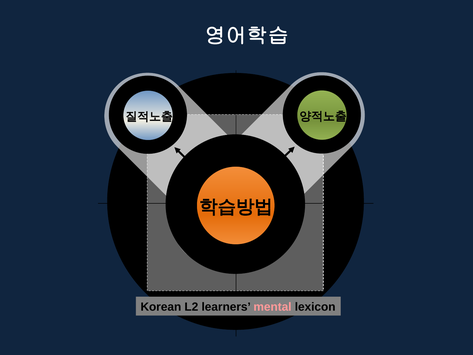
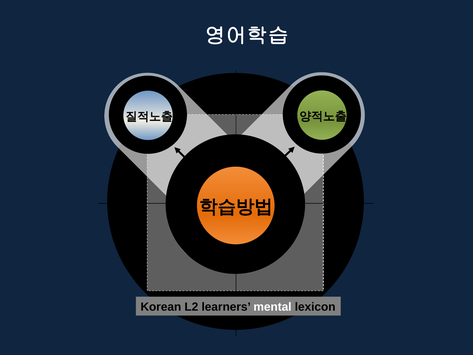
mental colour: pink -> white
